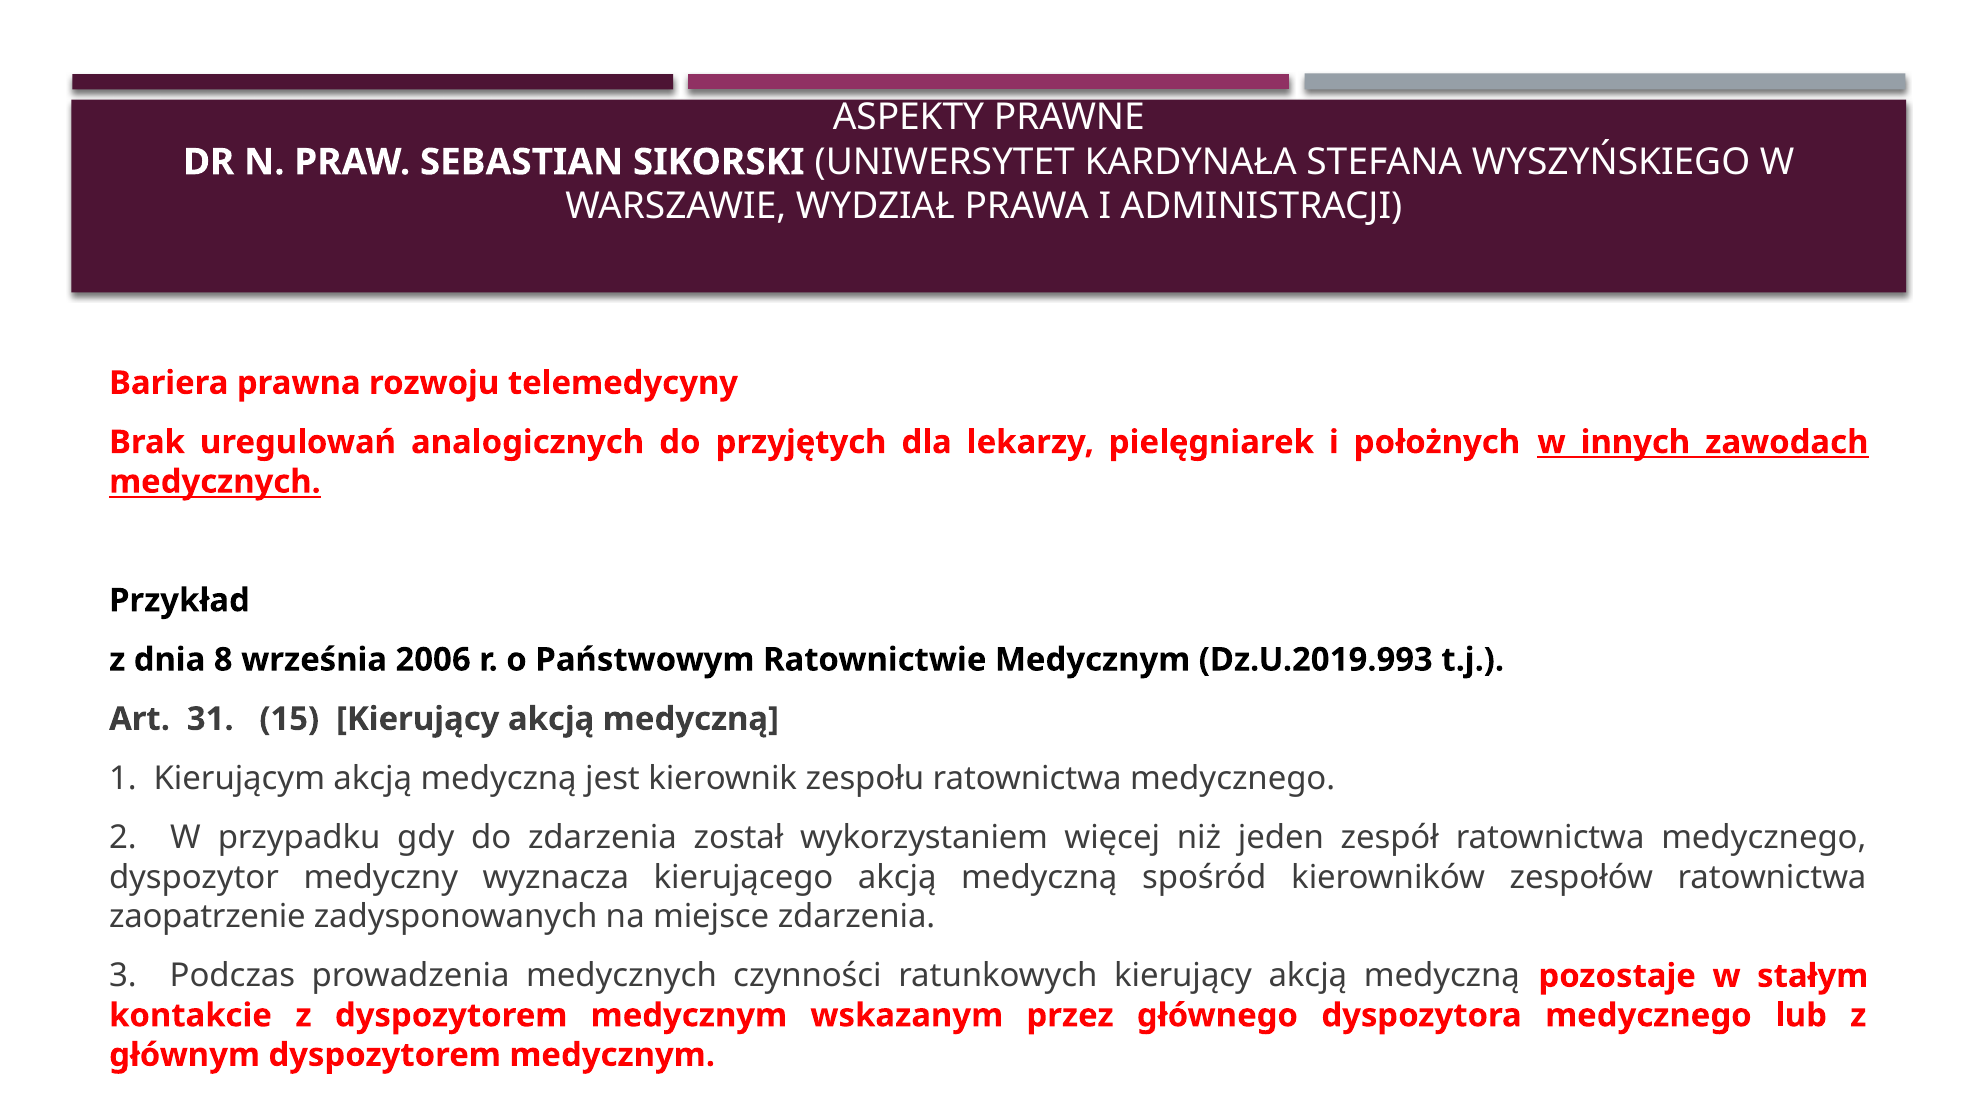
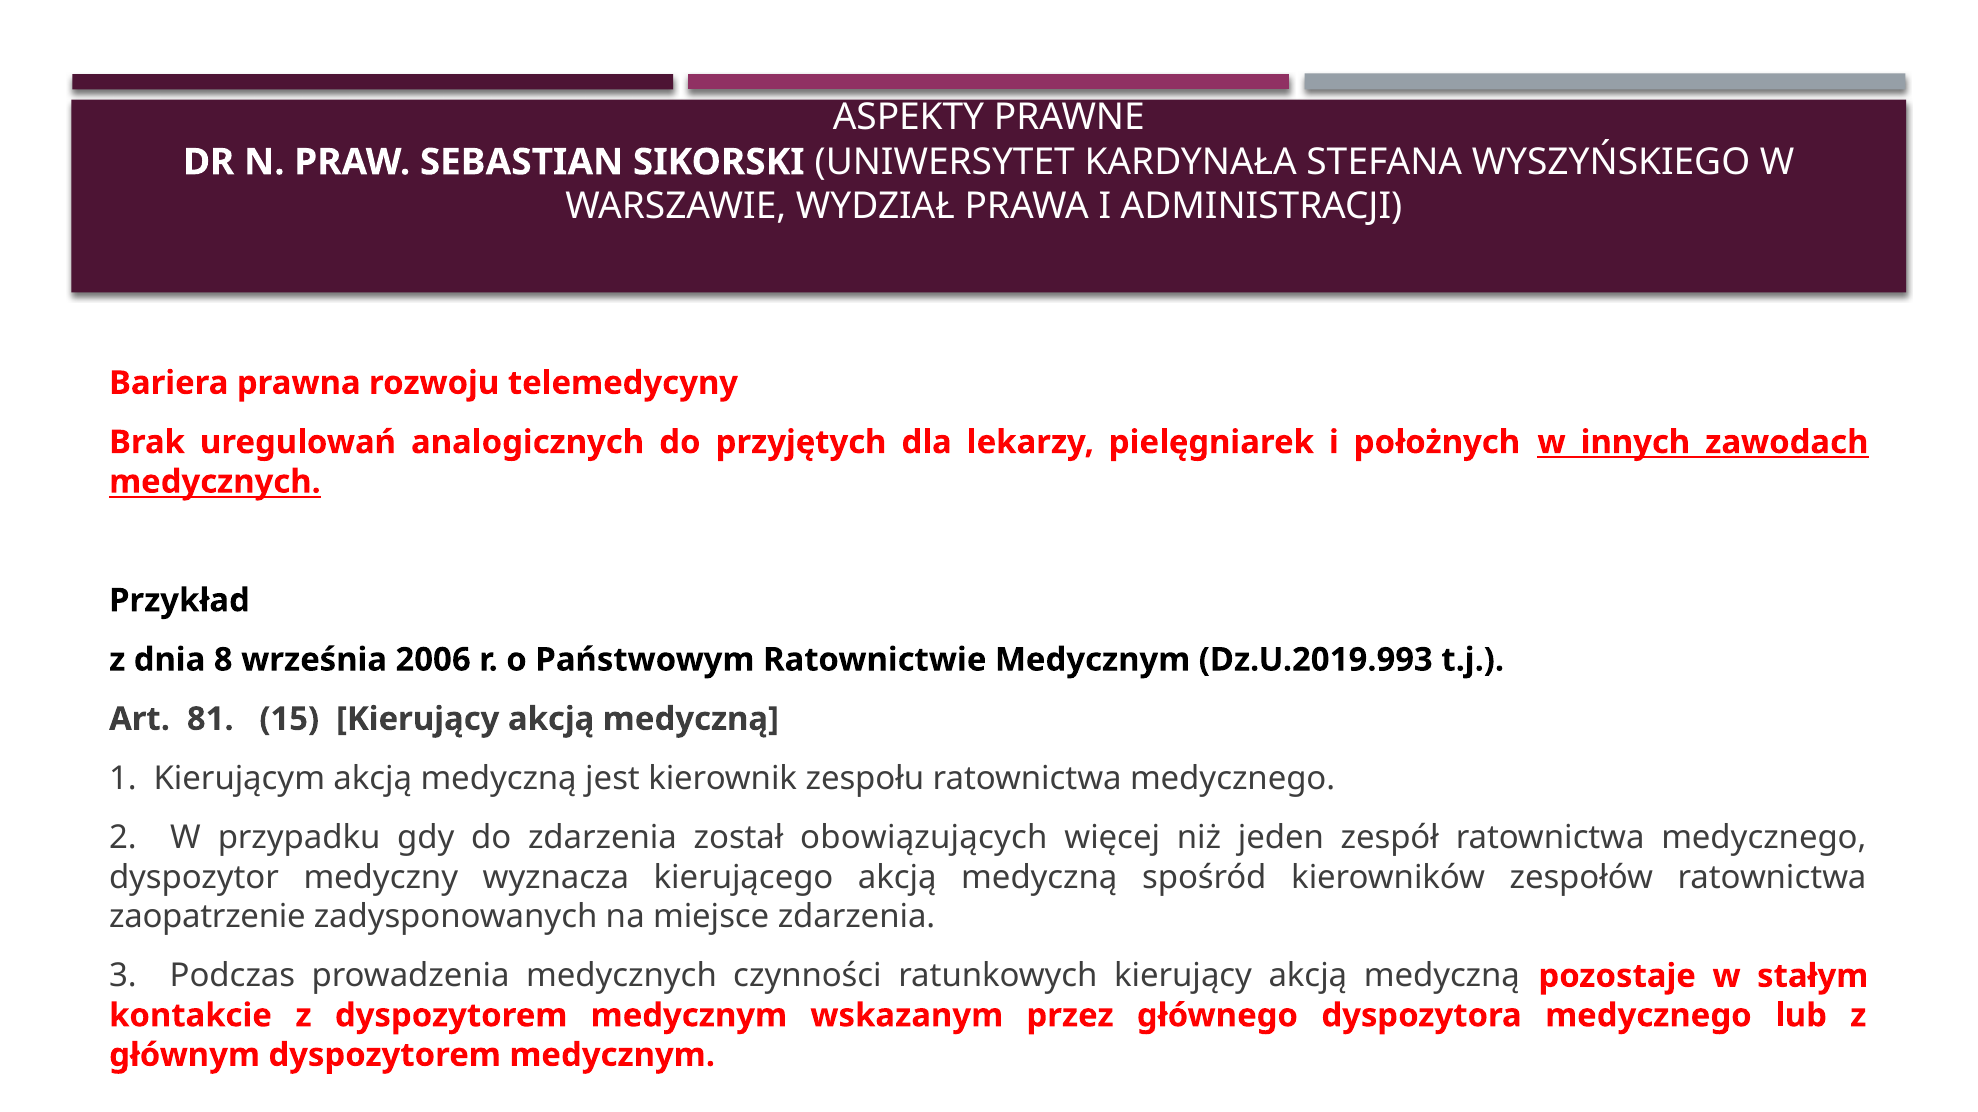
31: 31 -> 81
wykorzystaniem: wykorzystaniem -> obowiązujących
